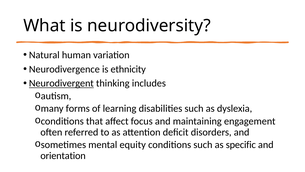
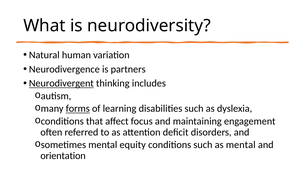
ethnicity: ethnicity -> partners
forms underline: none -> present
as specific: specific -> mental
